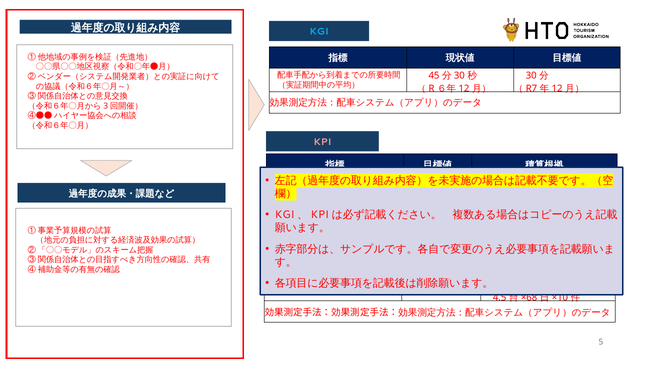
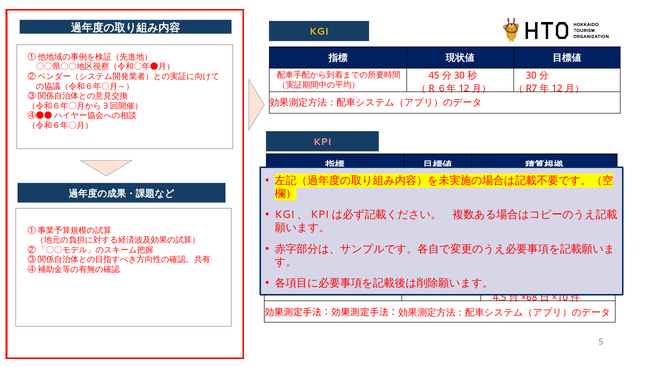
KGI colour: light blue -> yellow
